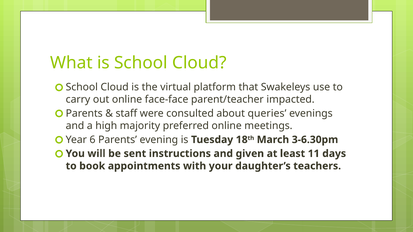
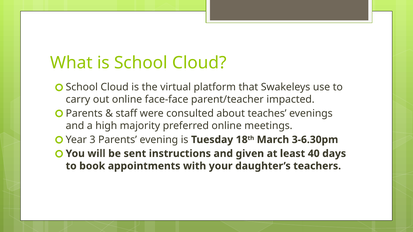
queries: queries -> teaches
6: 6 -> 3
11: 11 -> 40
